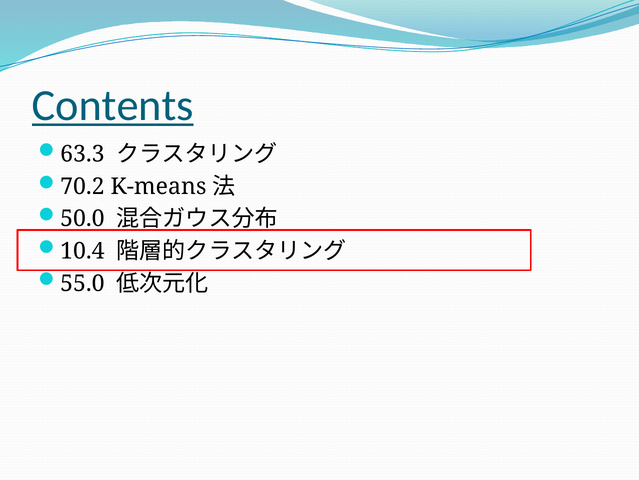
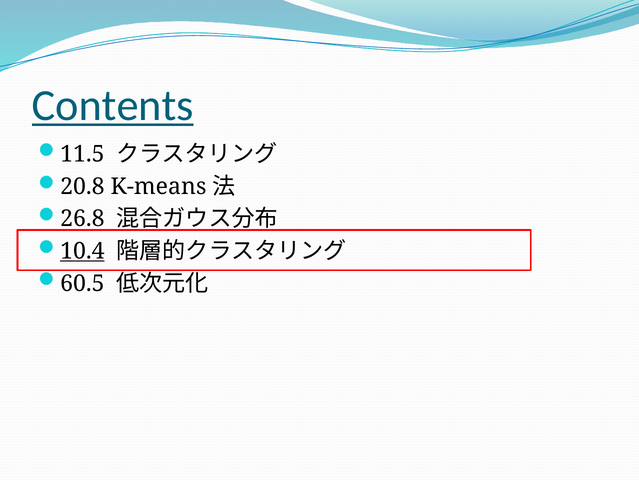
63.3: 63.3 -> 11.5
70.2: 70.2 -> 20.8
50.0: 50.0 -> 26.8
10.4 underline: none -> present
55.0: 55.0 -> 60.5
